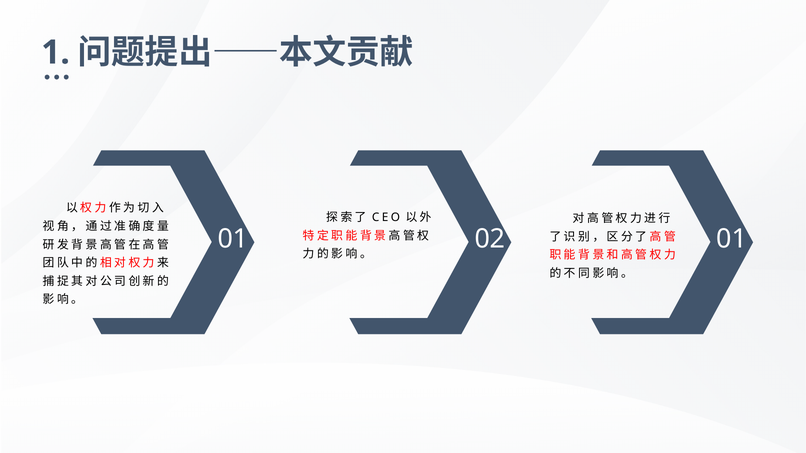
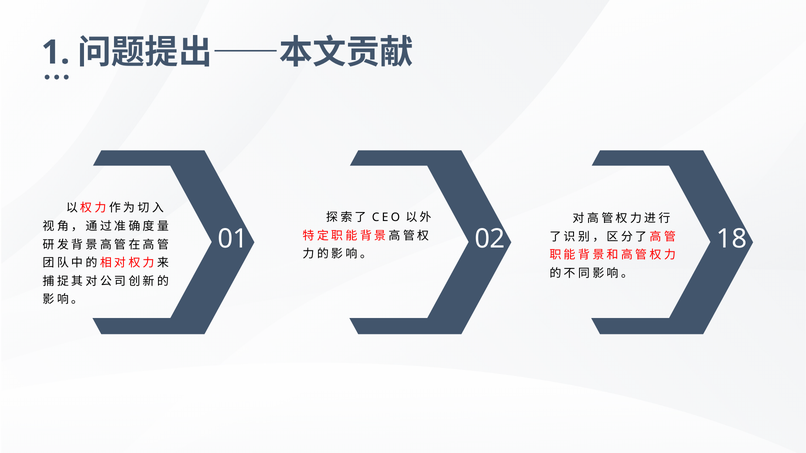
01 at (732, 239): 01 -> 18
